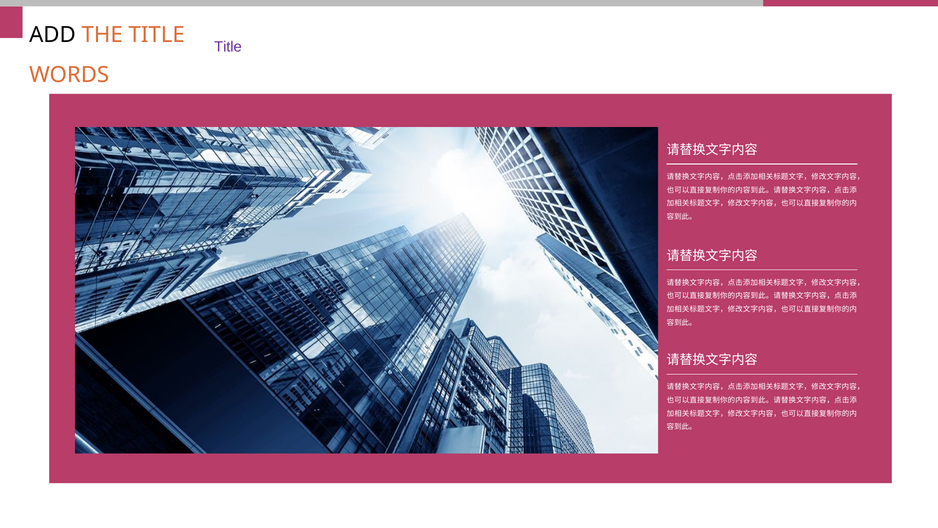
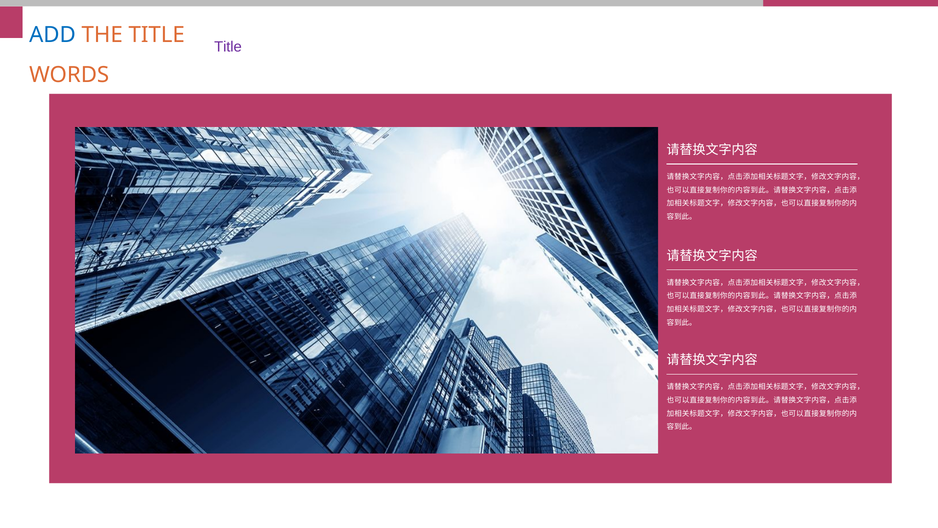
ADD at (52, 35) colour: black -> blue
